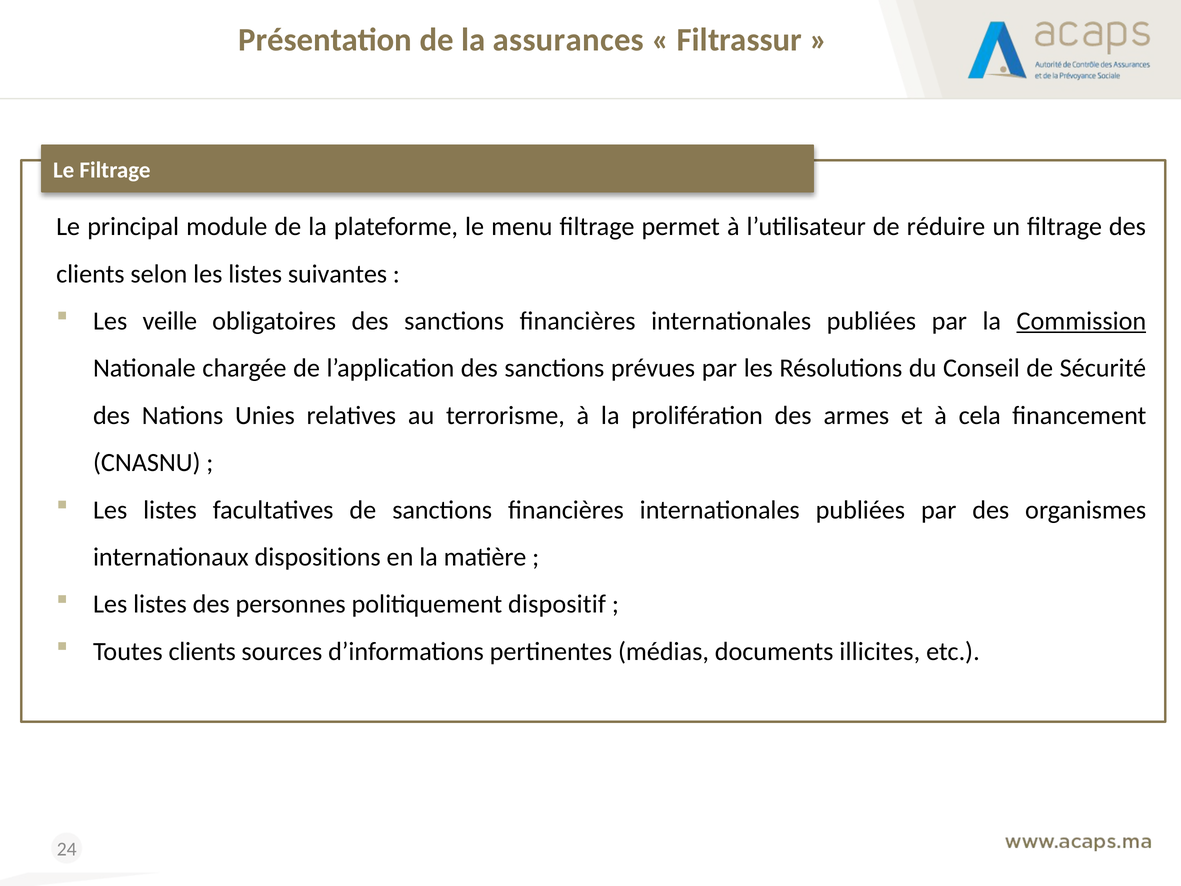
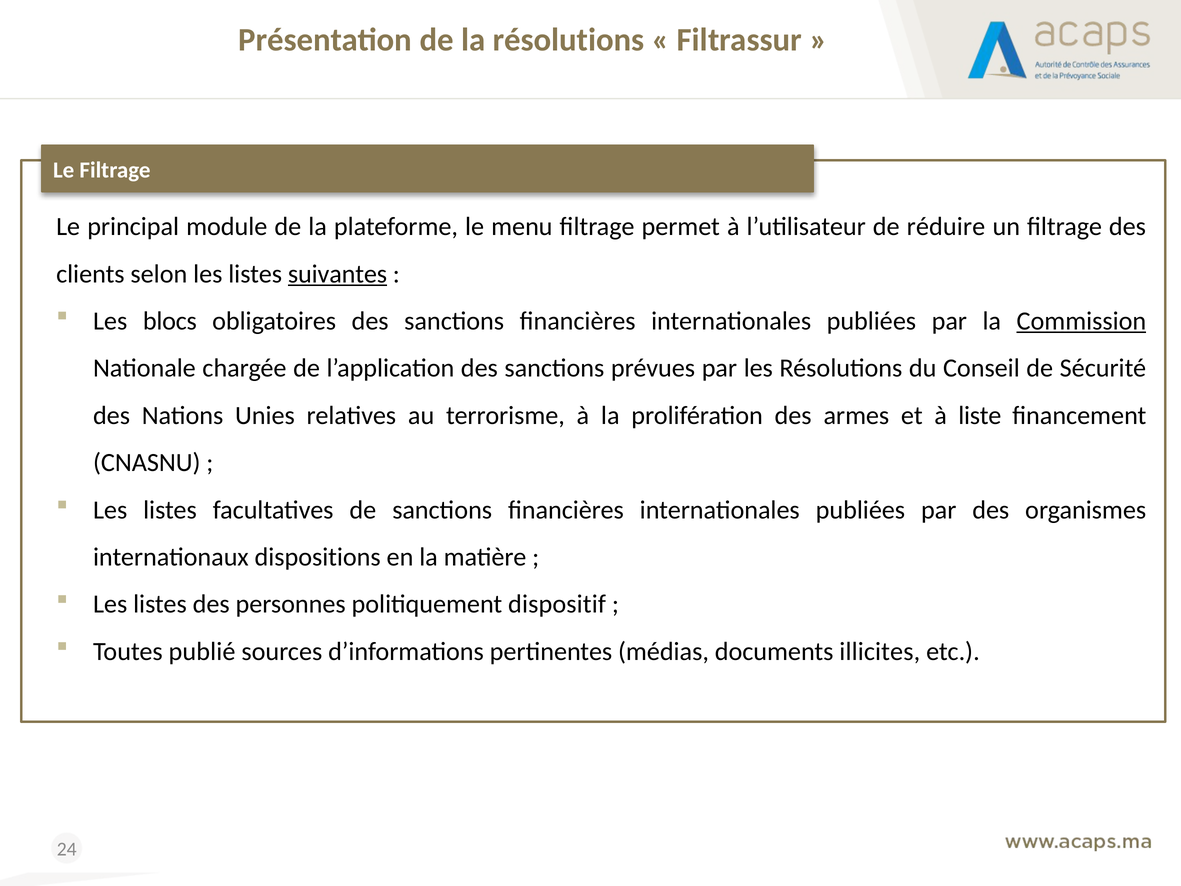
la assurances: assurances -> résolutions
suivantes underline: none -> present
veille: veille -> blocs
cela: cela -> liste
Toutes clients: clients -> publié
